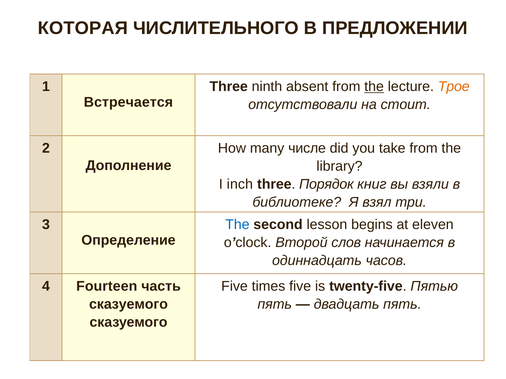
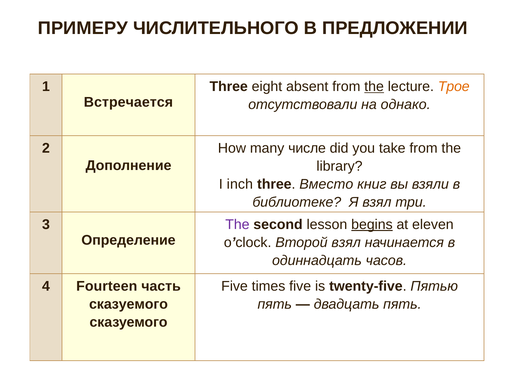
КОТОРАЯ: КОТОРАЯ -> ПРИМЕРУ
ninth: ninth -> eight
стоит: стоит -> однако
Порядок: Порядок -> Вместо
The at (237, 225) colour: blue -> purple
begins underline: none -> present
Второй слов: слов -> взял
